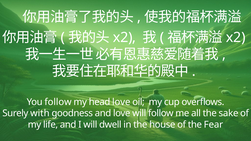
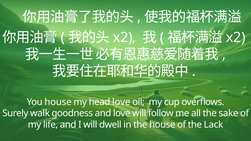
You follow: follow -> house
with: with -> walk
Fear: Fear -> Lack
